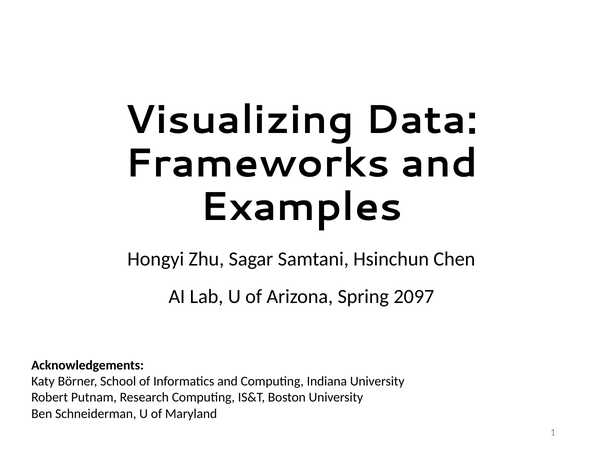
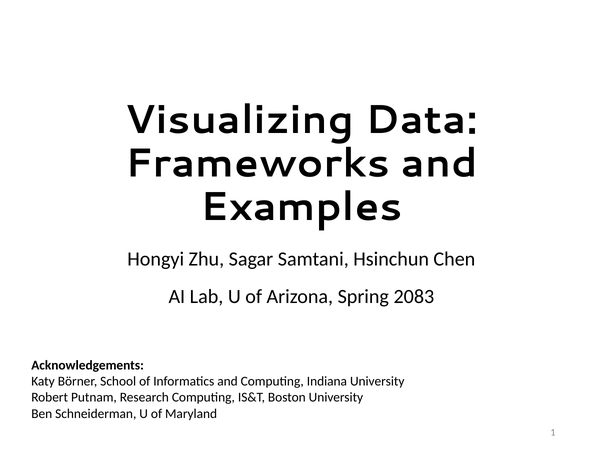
2097: 2097 -> 2083
